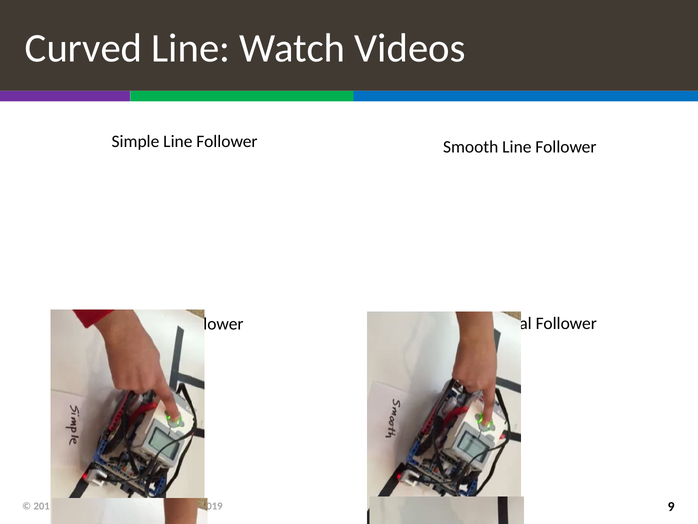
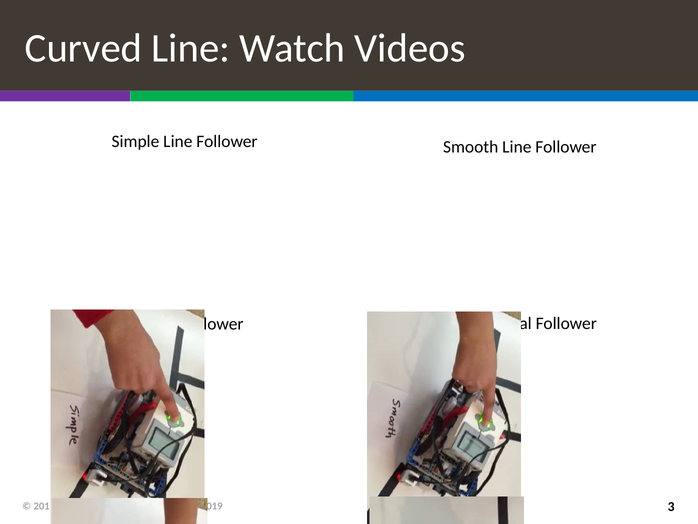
9: 9 -> 3
